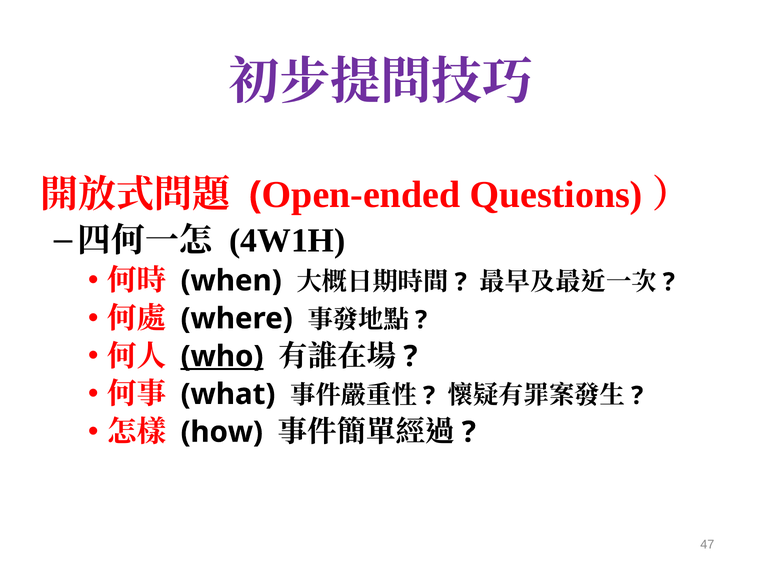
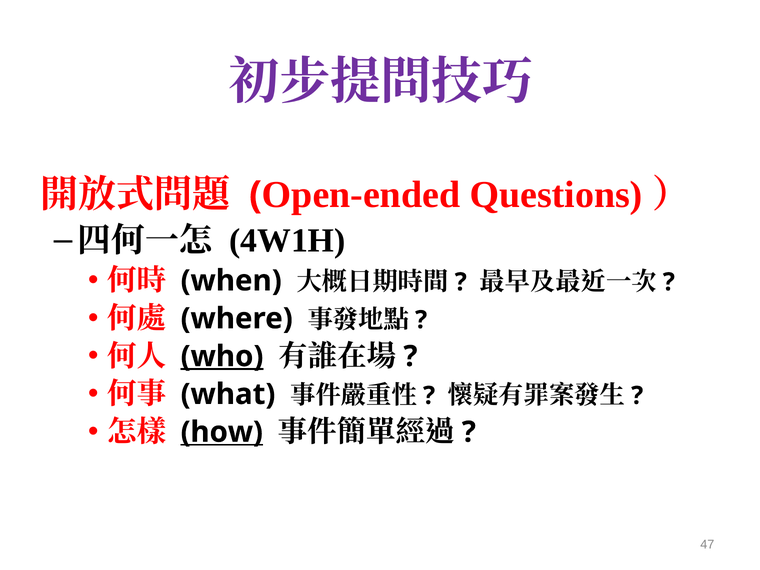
how underline: none -> present
